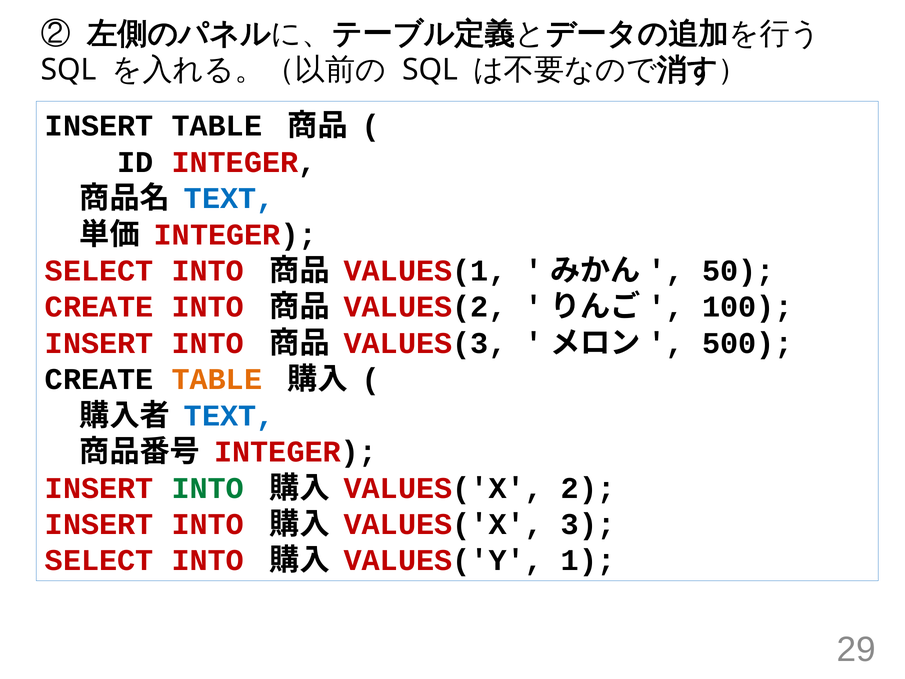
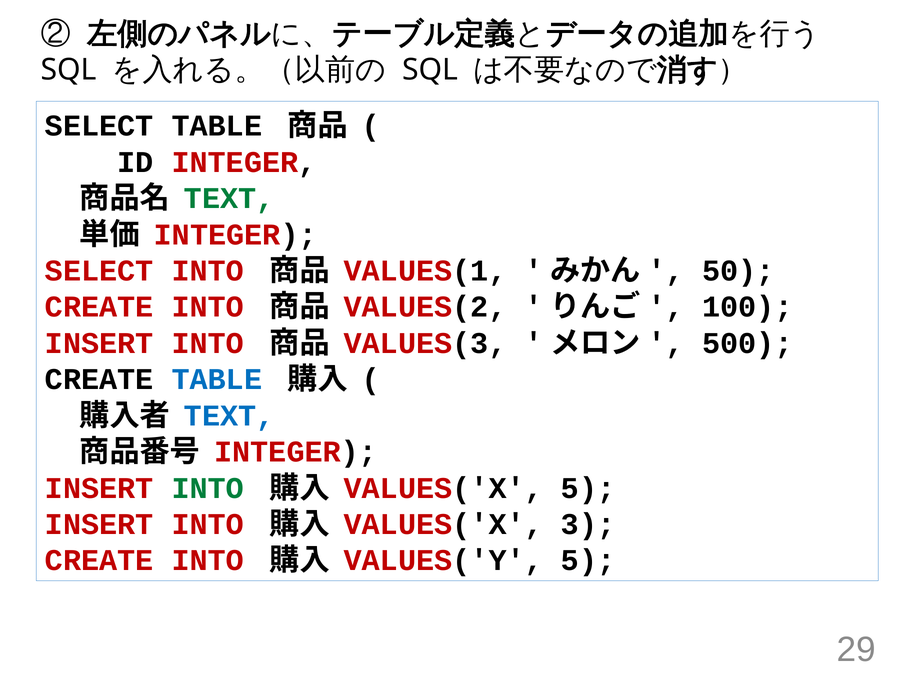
INSERT at (99, 126): INSERT -> SELECT
TEXT at (229, 198) colour: blue -> green
TABLE at (217, 379) colour: orange -> blue
VALUES('X 2: 2 -> 5
SELECT at (99, 560): SELECT -> CREATE
VALUES('Y 1: 1 -> 5
